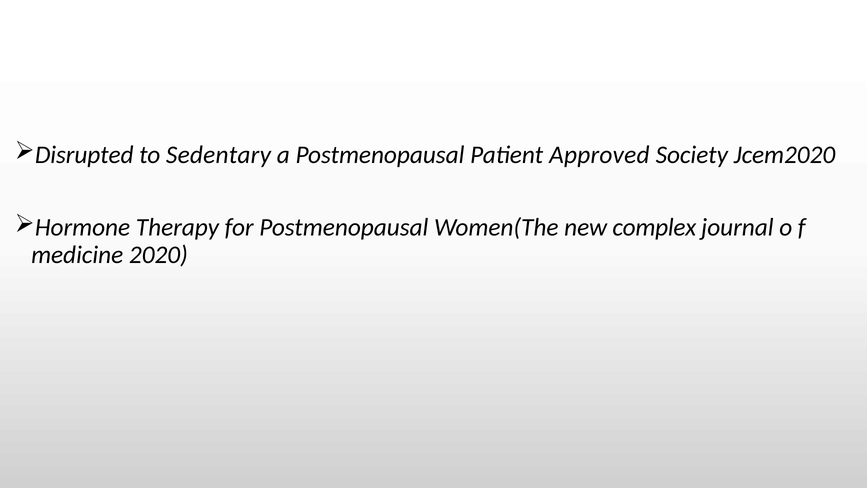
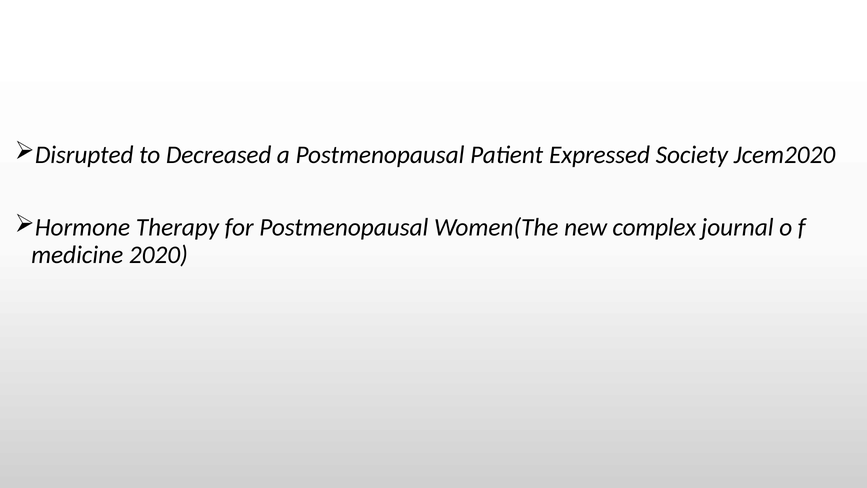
Sedentary: Sedentary -> Decreased
Approved: Approved -> Expressed
